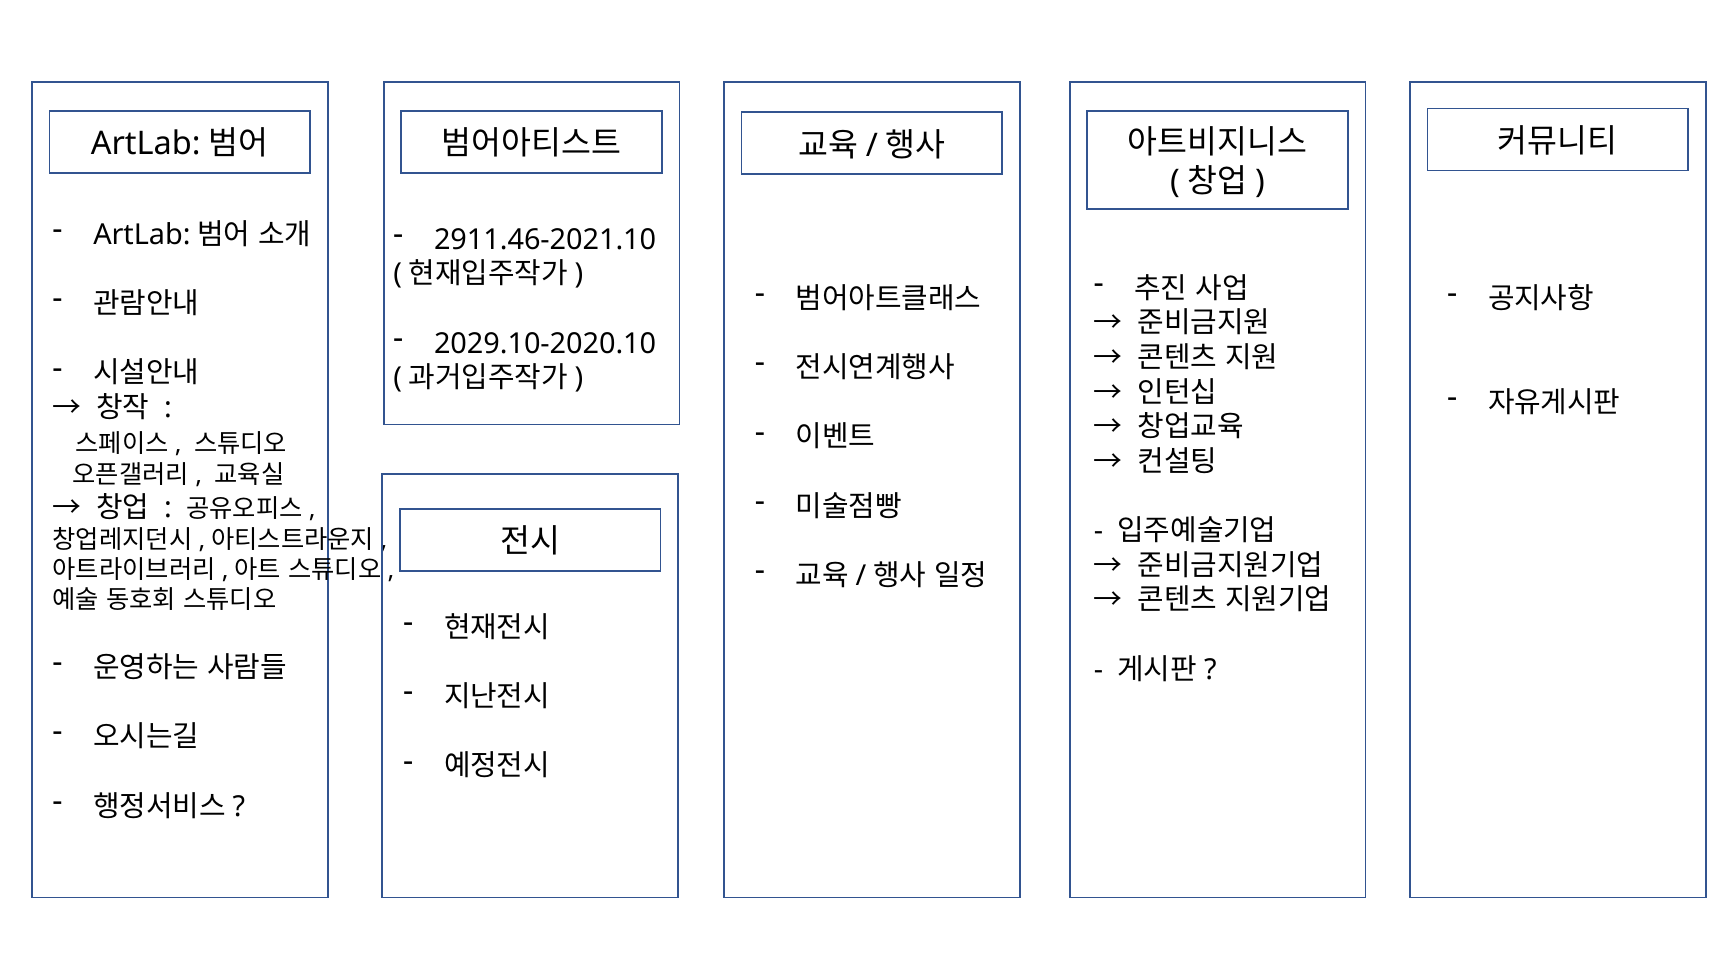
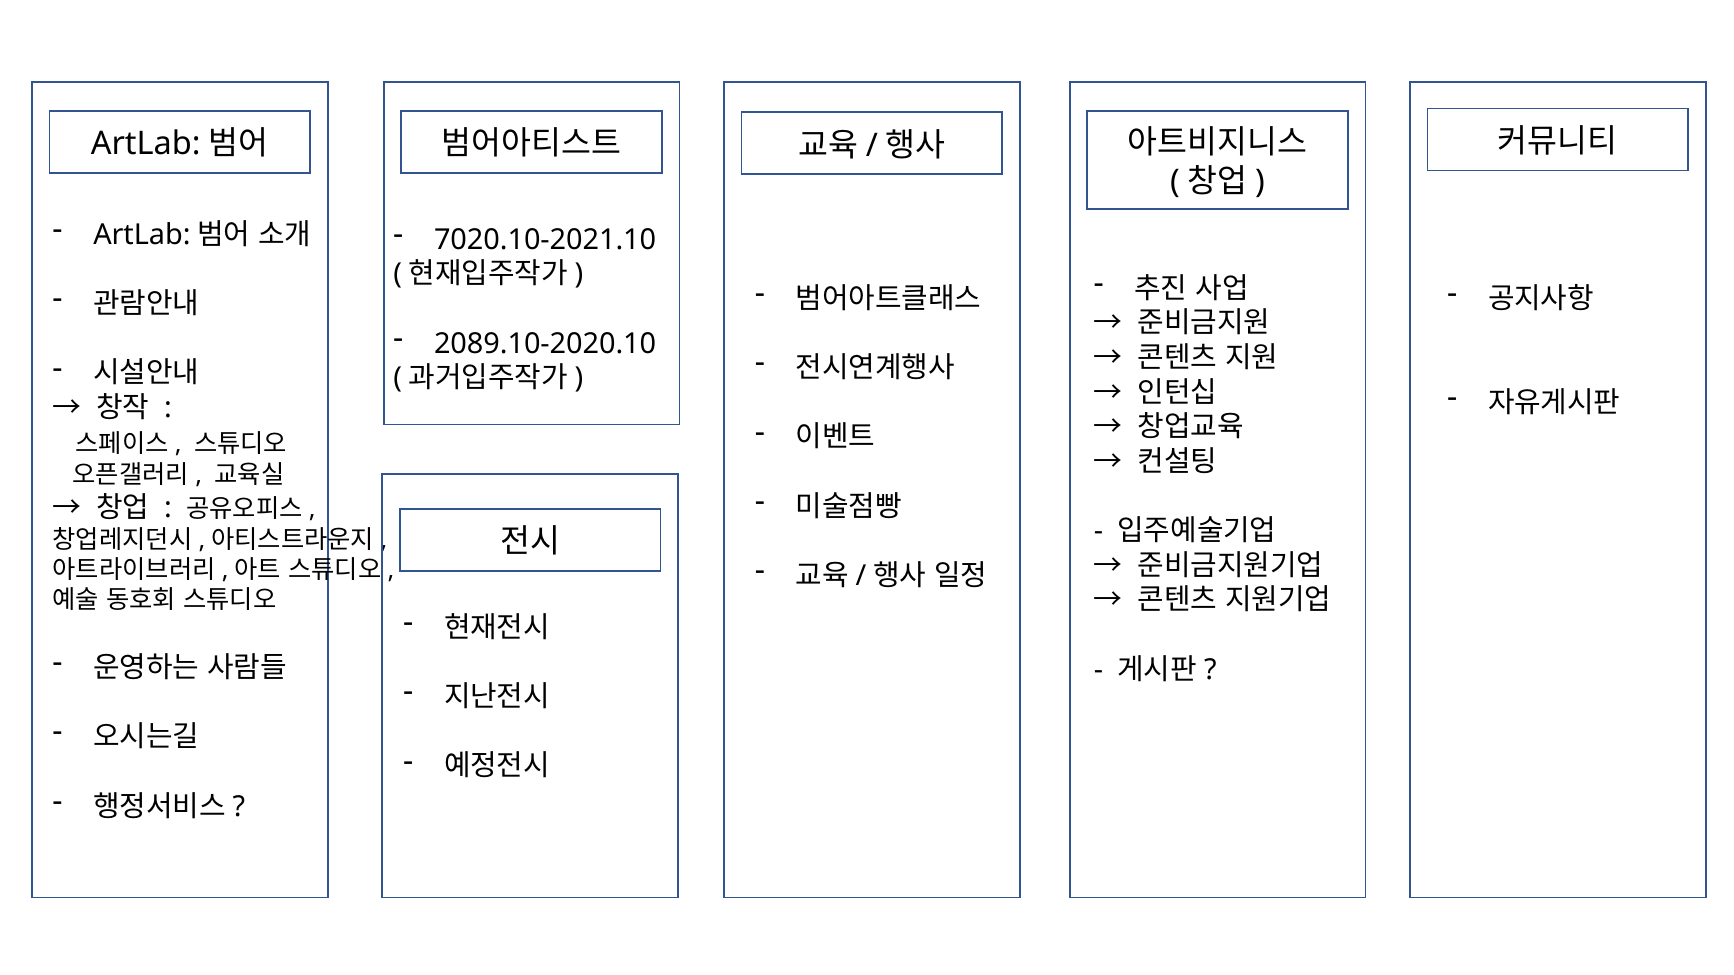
2911.46-2021.10: 2911.46-2021.10 -> 7020.10-2021.10
2029.10-2020.10: 2029.10-2020.10 -> 2089.10-2020.10
